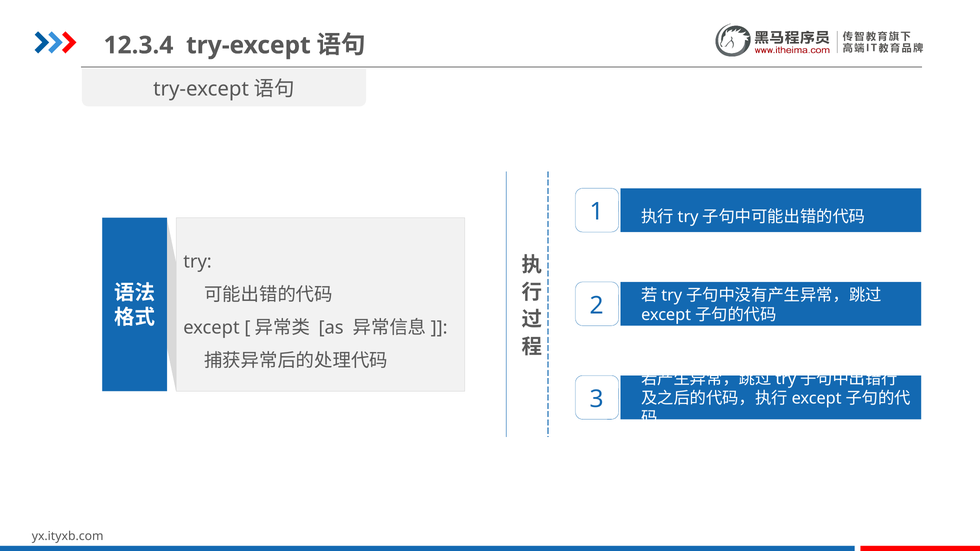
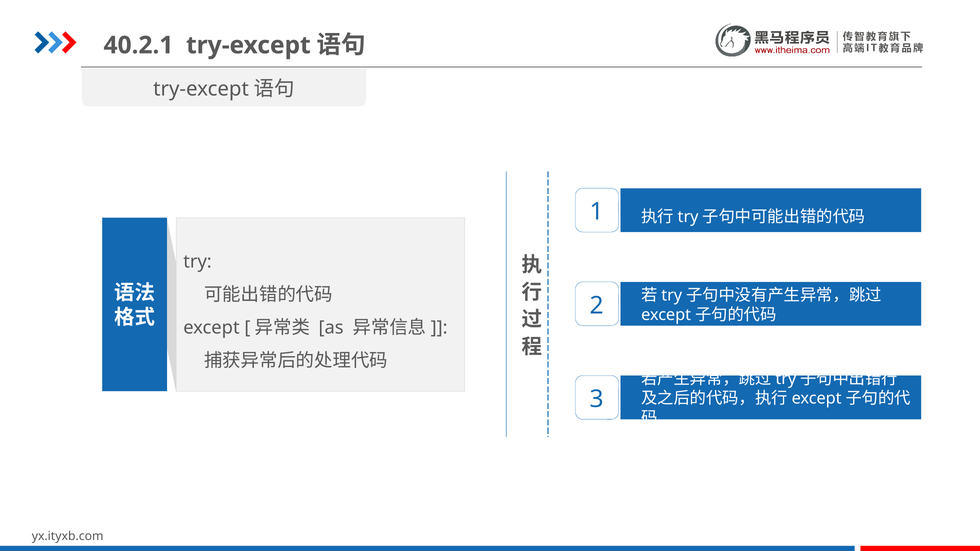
12.3.4: 12.3.4 -> 40.2.1
